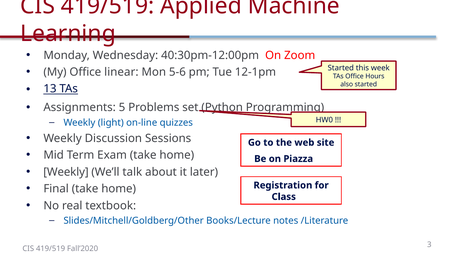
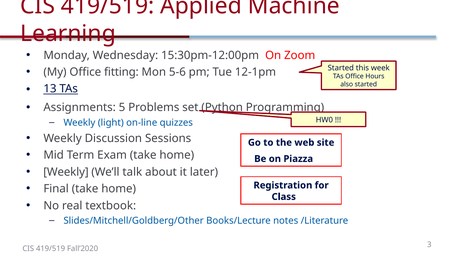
40:30pm-12:00pm: 40:30pm-12:00pm -> 15:30pm-12:00pm
linear: linear -> fitting
